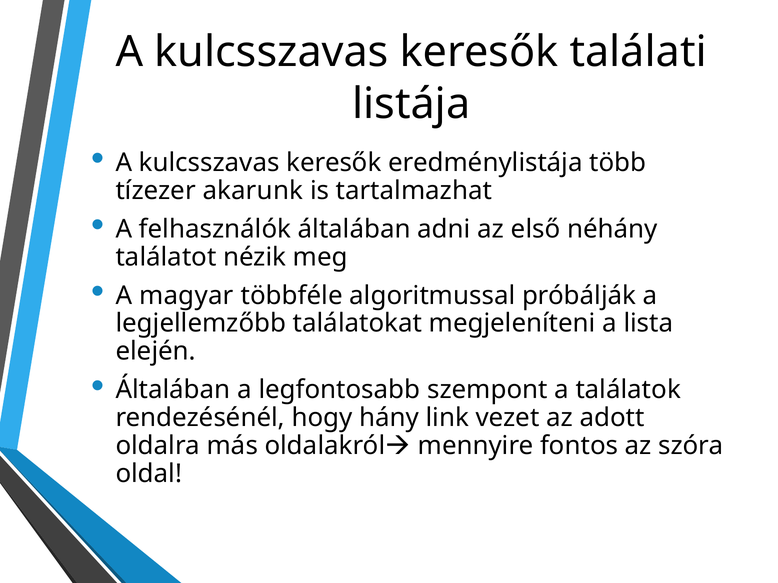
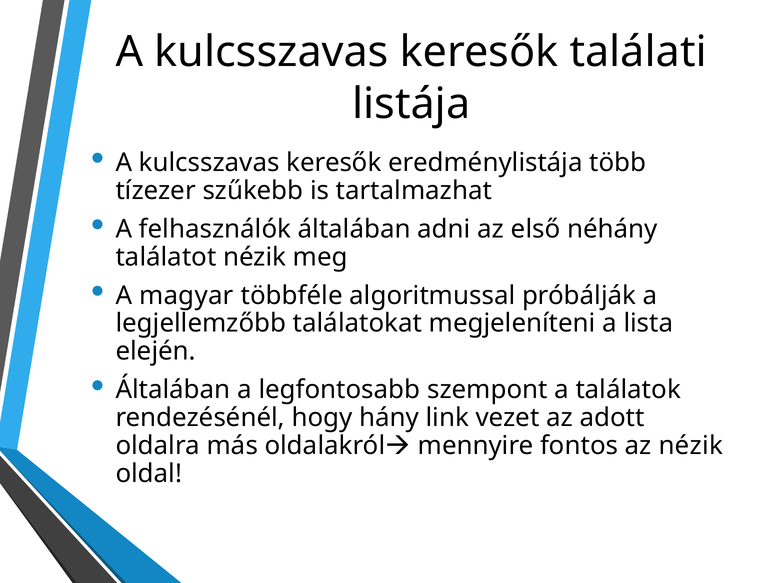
akarunk: akarunk -> szűkebb
az szóra: szóra -> nézik
